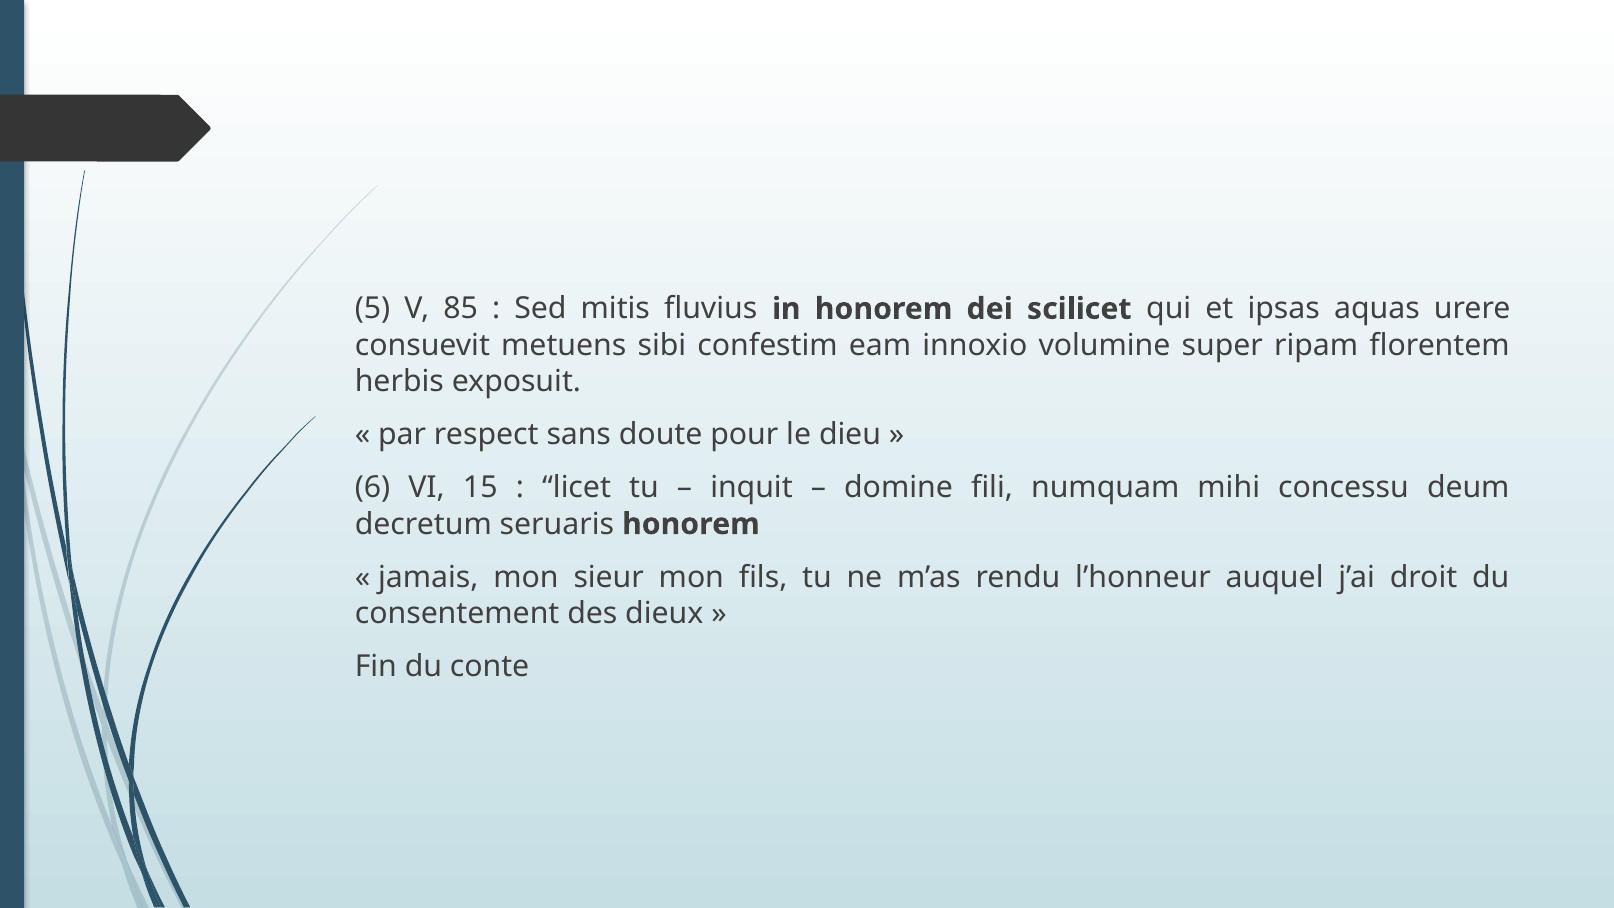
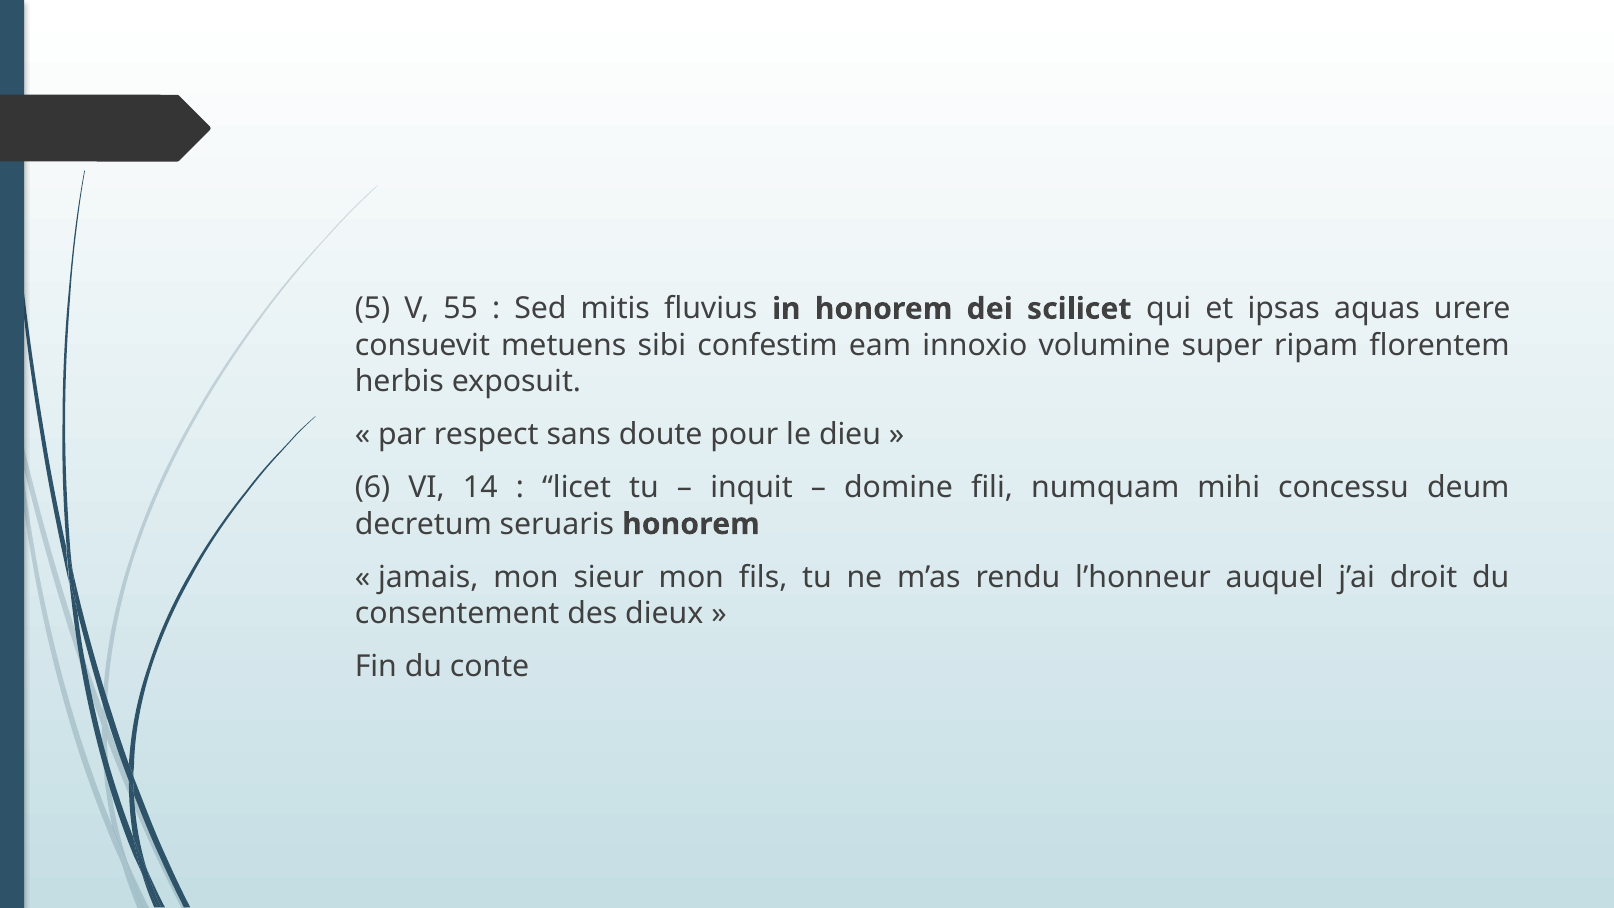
85: 85 -> 55
15: 15 -> 14
